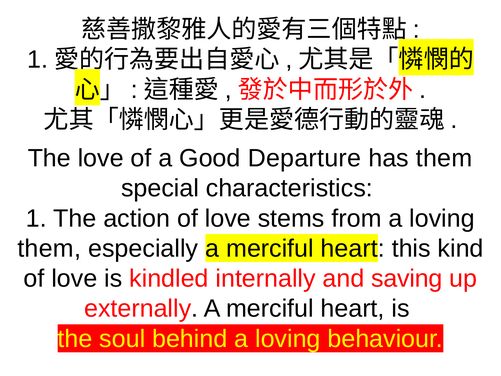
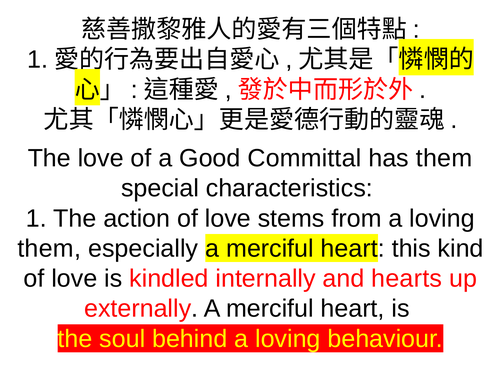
Departure: Departure -> Committal
saving: saving -> hearts
